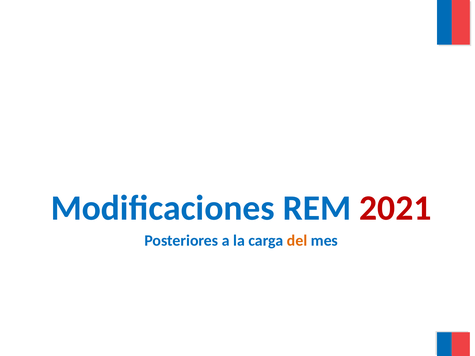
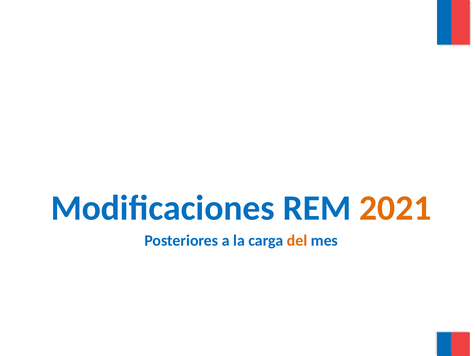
2021 colour: red -> orange
